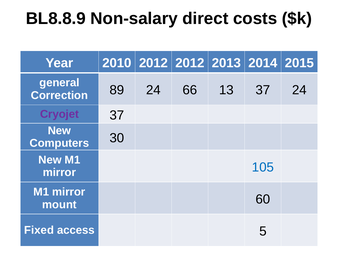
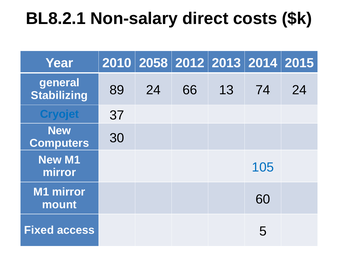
BL8.8.9: BL8.8.9 -> BL8.2.1
2010 2012: 2012 -> 2058
Correction: Correction -> Stabilizing
13 37: 37 -> 74
Cryojet colour: purple -> blue
